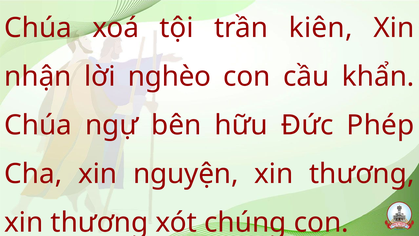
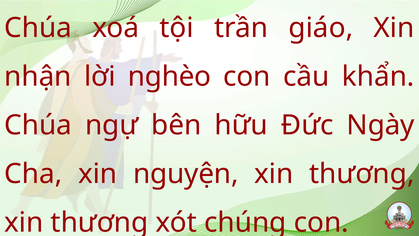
kiên: kiên -> giáo
Phép: Phép -> Ngày
